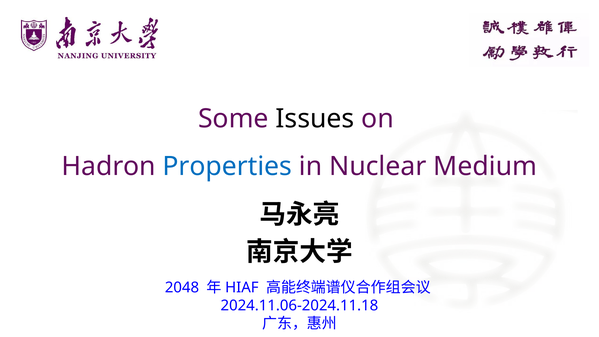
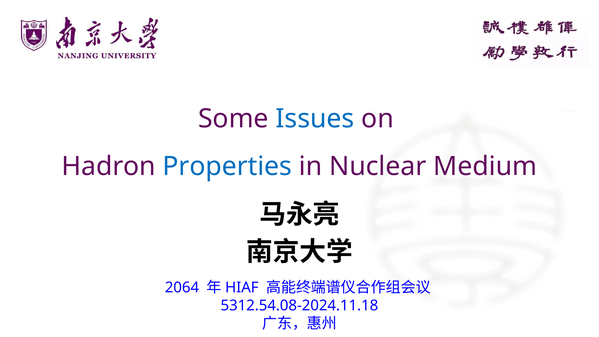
Issues colour: black -> blue
2048: 2048 -> 2064
2024.11.06-2024.11.18: 2024.11.06-2024.11.18 -> 5312.54.08-2024.11.18
